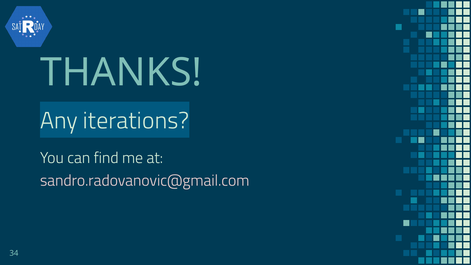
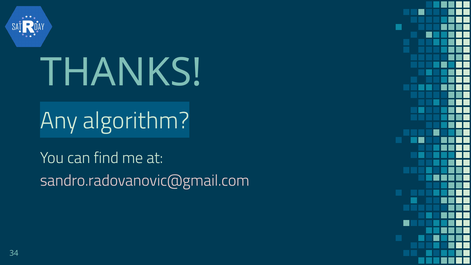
iterations: iterations -> algorithm
